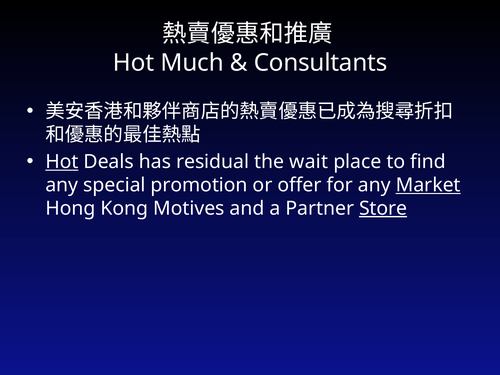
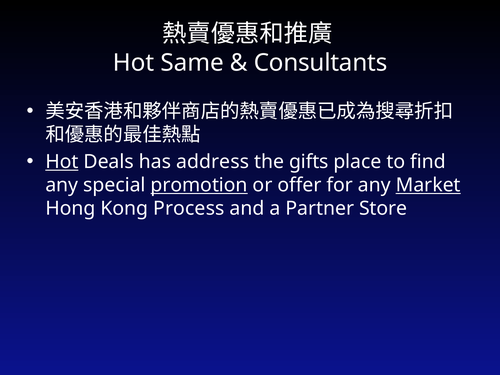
Much: Much -> Same
residual: residual -> address
wait: wait -> gifts
promotion underline: none -> present
Motives: Motives -> Process
Store underline: present -> none
